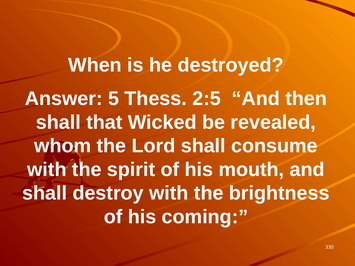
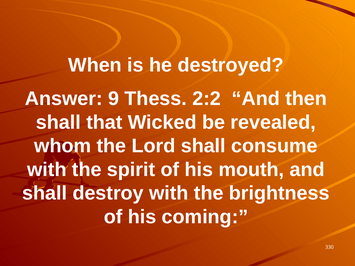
5: 5 -> 9
2:5: 2:5 -> 2:2
